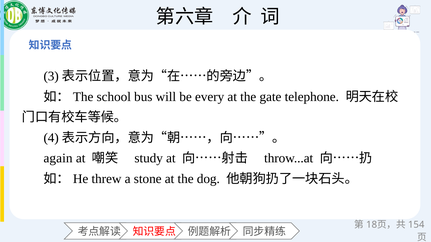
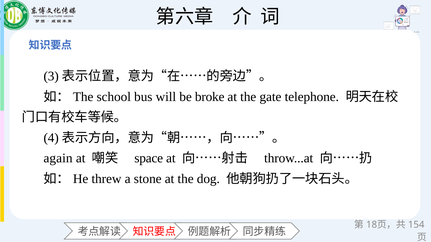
every: every -> broke
study: study -> space
